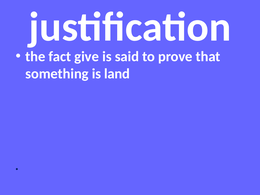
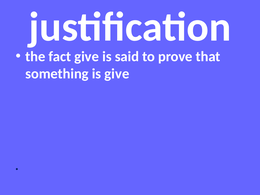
is land: land -> give
